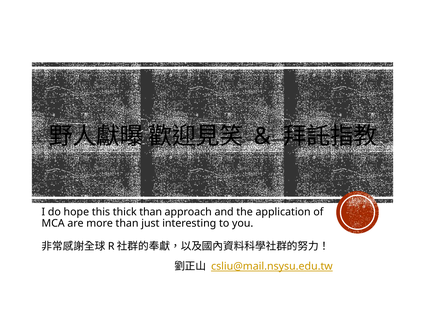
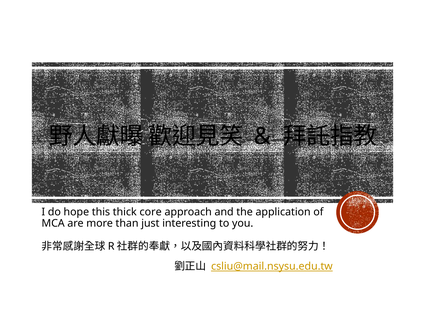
thick than: than -> core
